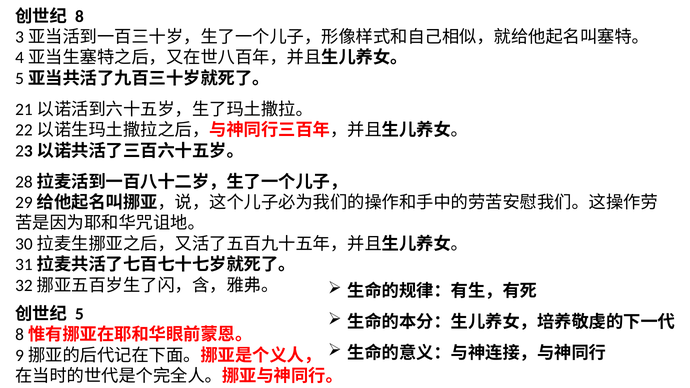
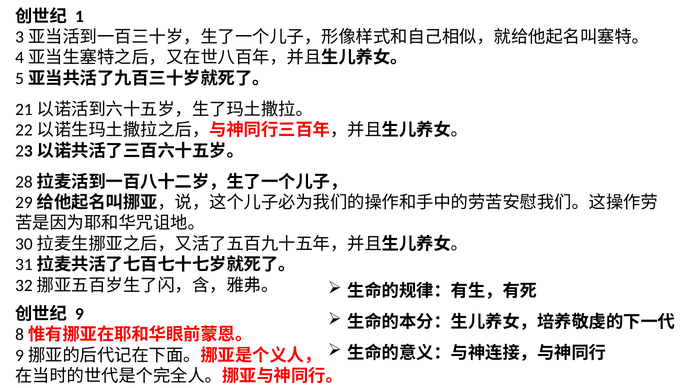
8: 8 -> 1
5: 5 -> 9
